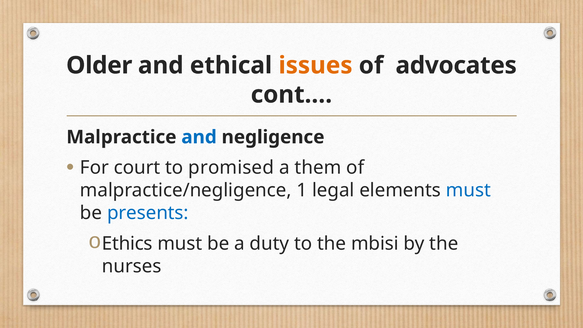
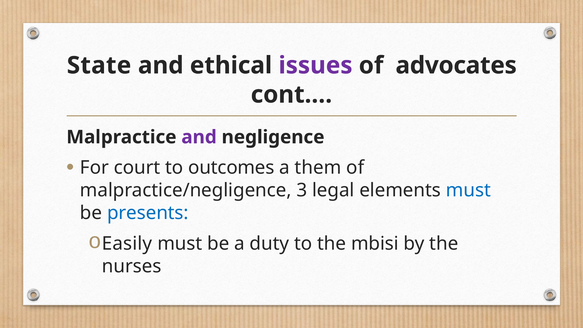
Older: Older -> State
issues colour: orange -> purple
and at (199, 137) colour: blue -> purple
promised: promised -> outcomes
1: 1 -> 3
Ethics: Ethics -> Easily
